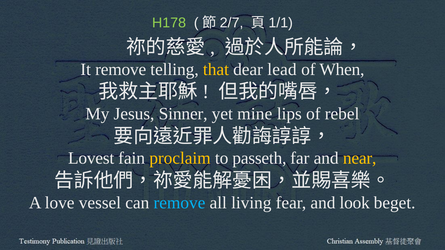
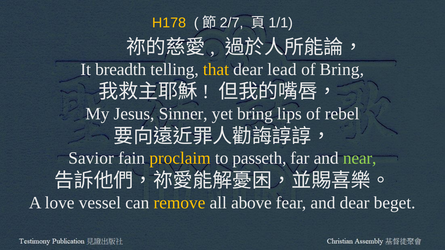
H178 colour: light green -> yellow
It remove: remove -> breadth
of When: When -> Bring
yet mine: mine -> bring
Lovest: Lovest -> Savior
near colour: yellow -> light green
remove at (179, 203) colour: light blue -> yellow
living: living -> above
and look: look -> dear
